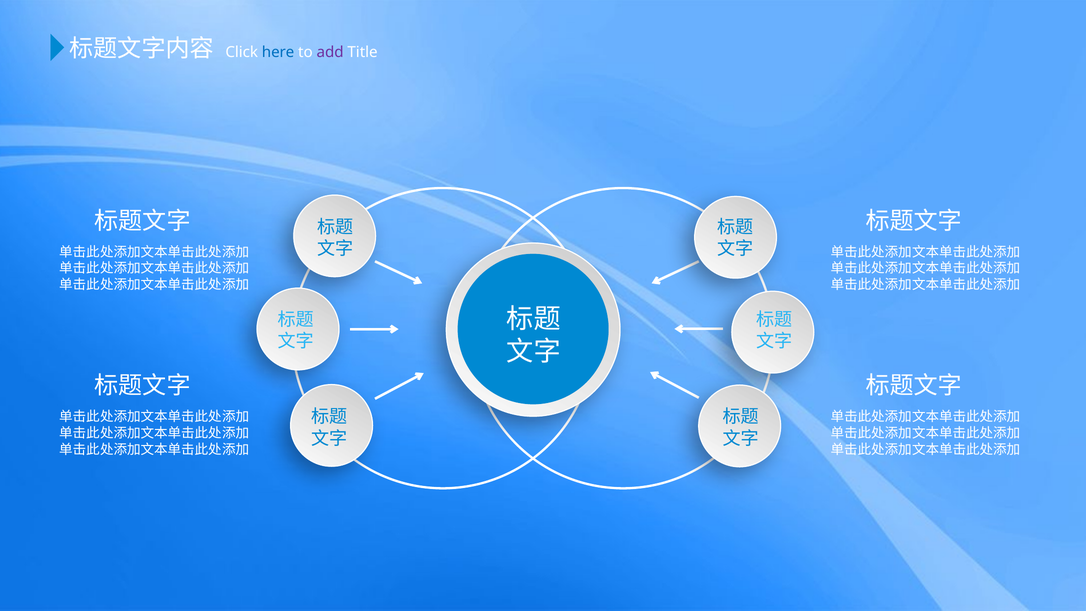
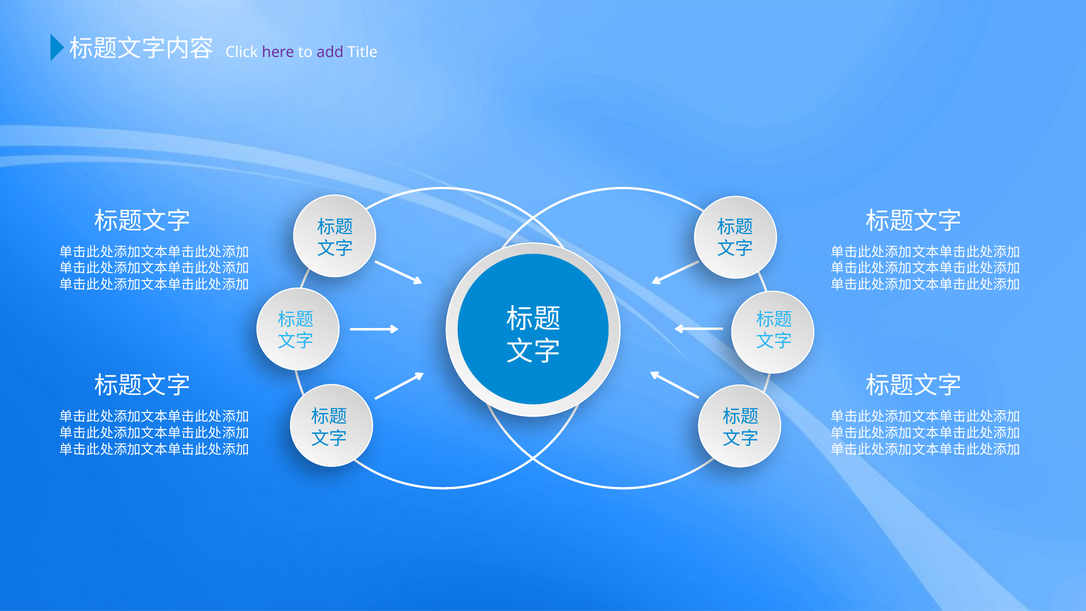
here colour: blue -> purple
